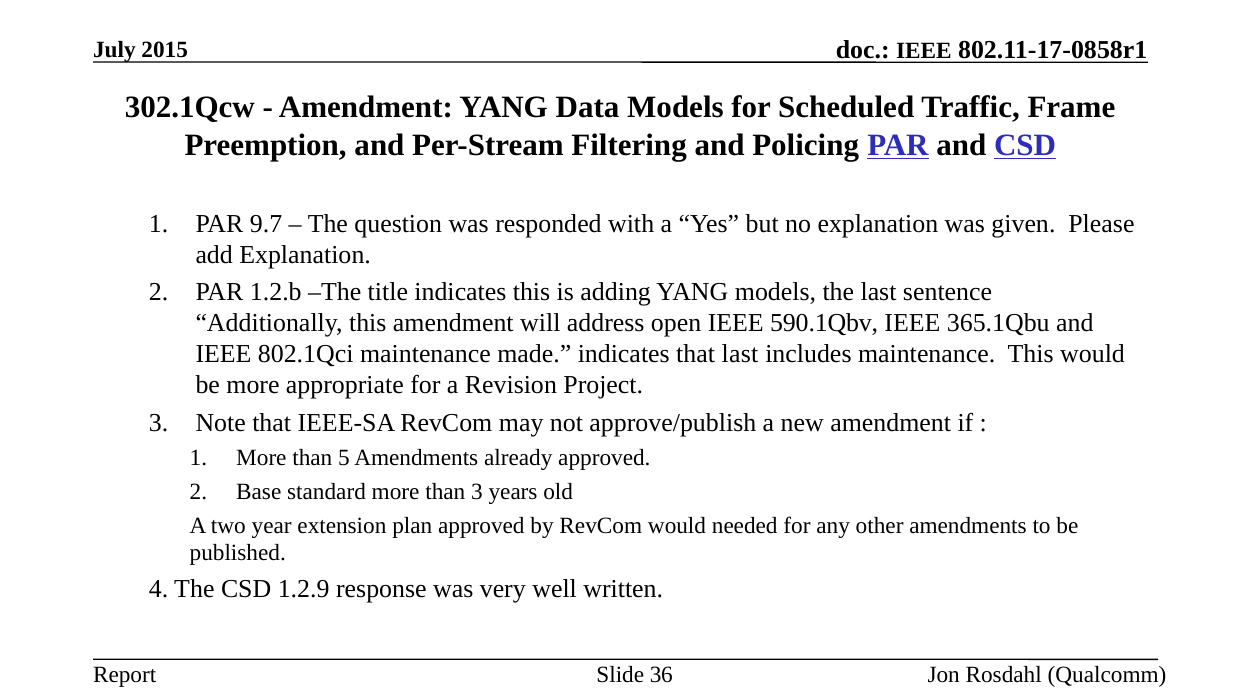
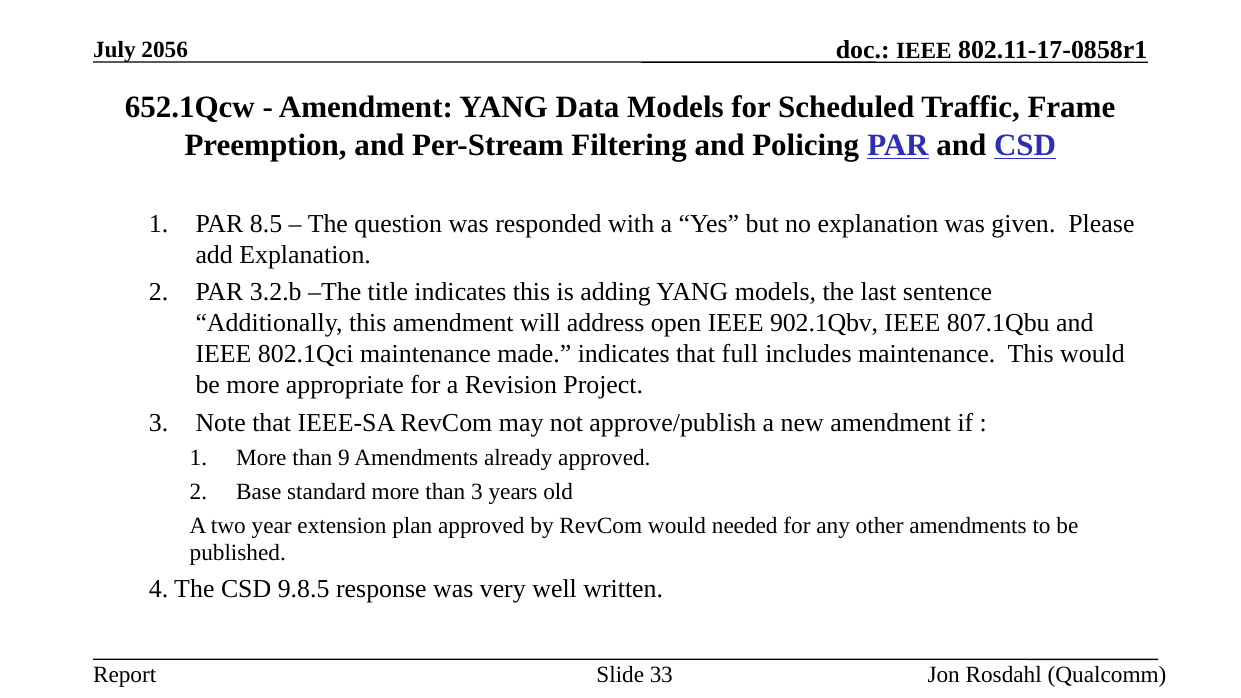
2015: 2015 -> 2056
302.1Qcw: 302.1Qcw -> 652.1Qcw
9.7: 9.7 -> 8.5
1.2.b: 1.2.b -> 3.2.b
590.1Qbv: 590.1Qbv -> 902.1Qbv
365.1Qbu: 365.1Qbu -> 807.1Qbu
that last: last -> full
5: 5 -> 9
1.2.9: 1.2.9 -> 9.8.5
36: 36 -> 33
